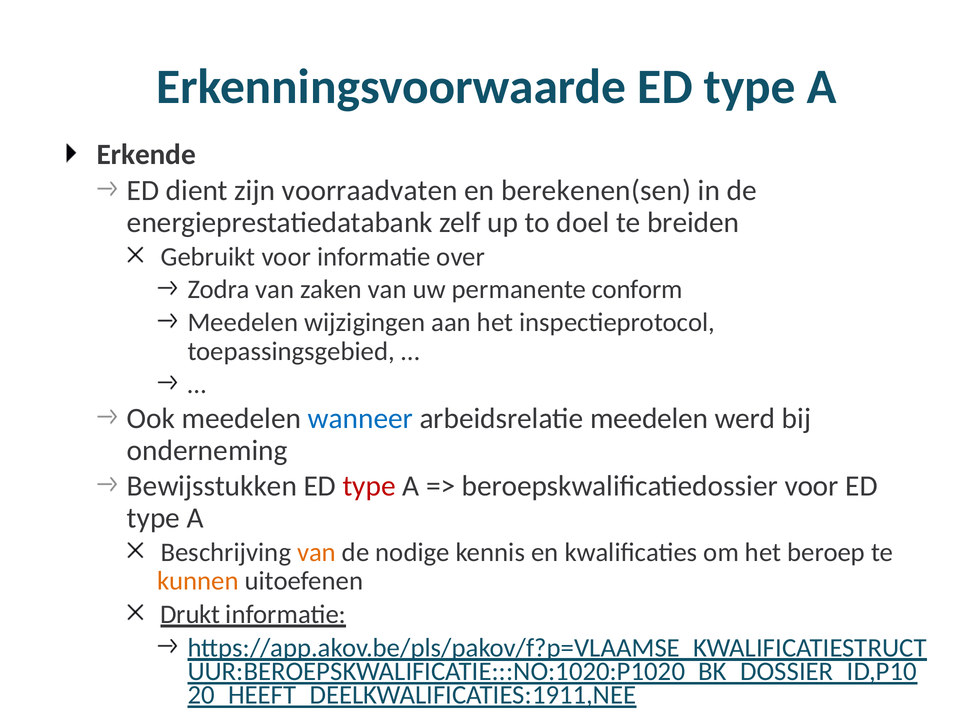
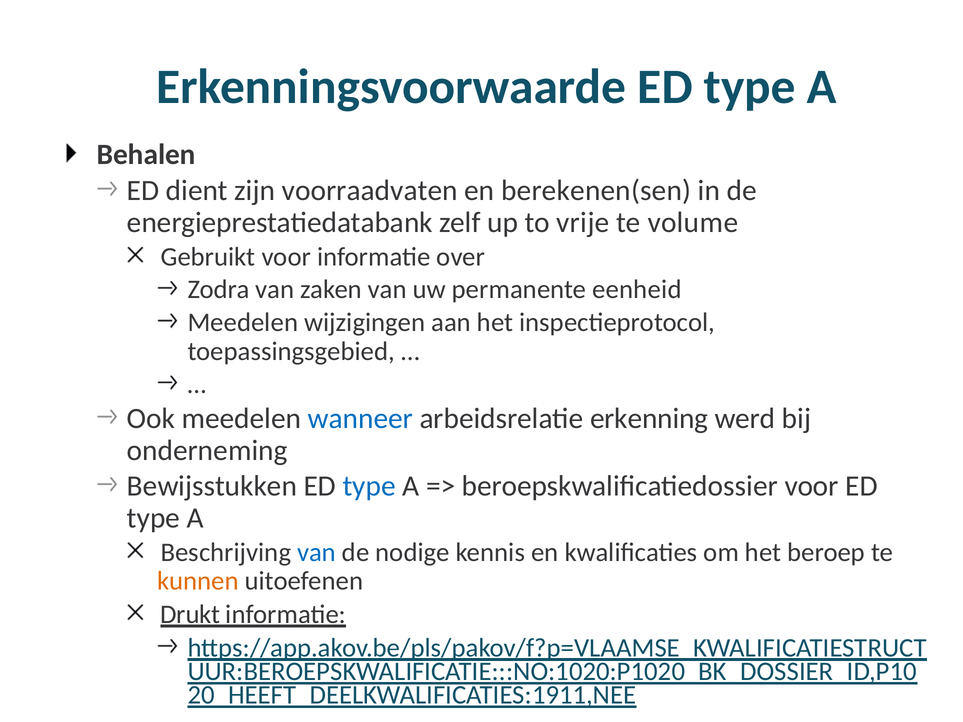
Erkende: Erkende -> Behalen
doel: doel -> vrije
breiden: breiden -> volume
conform: conform -> eenheid
arbeidsrelatie meedelen: meedelen -> erkenning
type at (369, 486) colour: red -> blue
van at (317, 552) colour: orange -> blue
